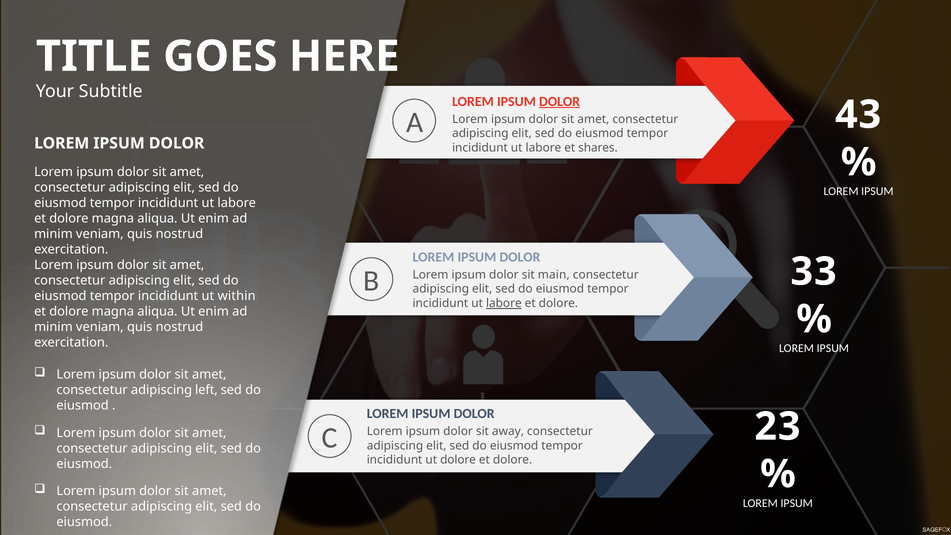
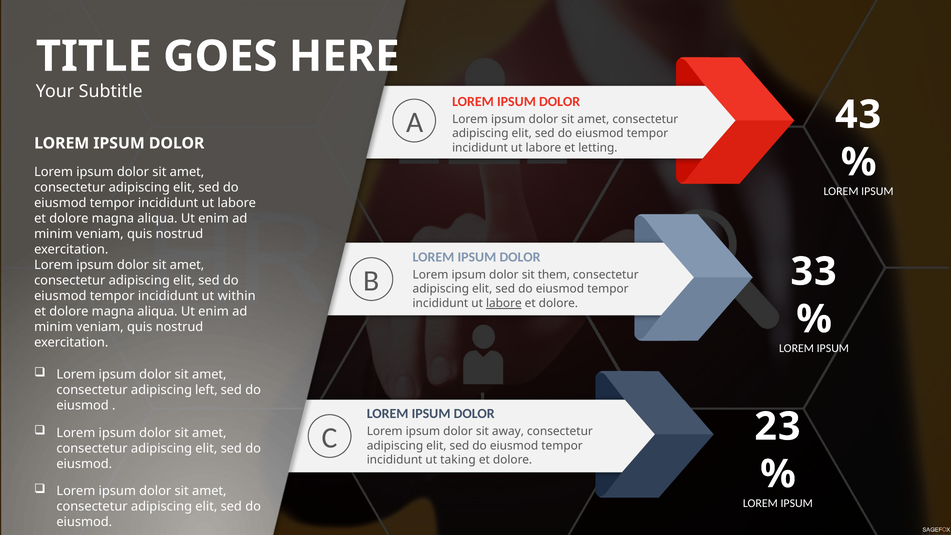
DOLOR at (560, 101) underline: present -> none
shares: shares -> letting
main: main -> them
ut dolore: dolore -> taking
